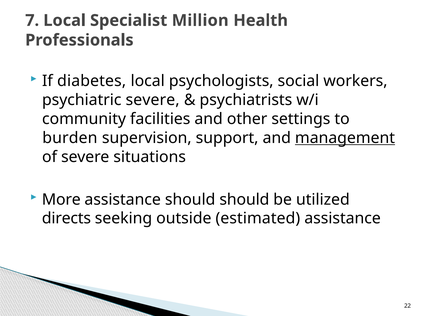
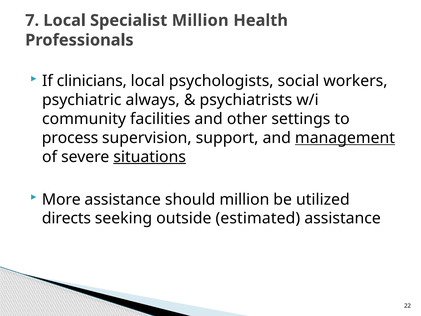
diabetes: diabetes -> clinicians
psychiatric severe: severe -> always
burden: burden -> process
situations underline: none -> present
should should: should -> million
